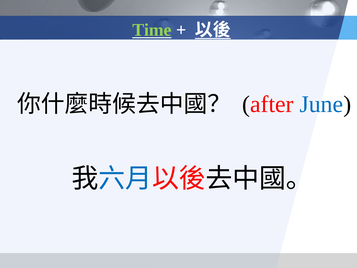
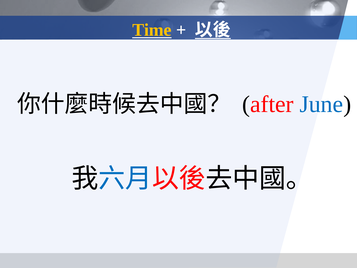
Time colour: light green -> yellow
